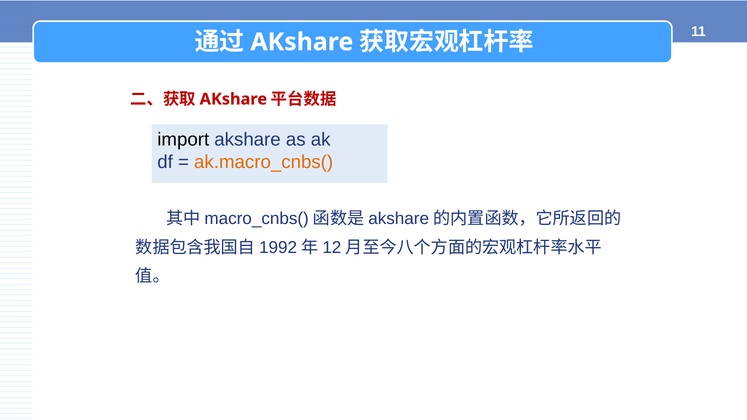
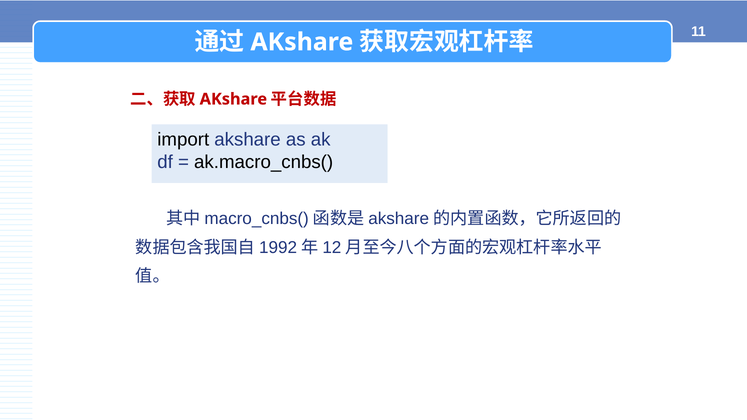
ak.macro_cnbs( colour: orange -> black
